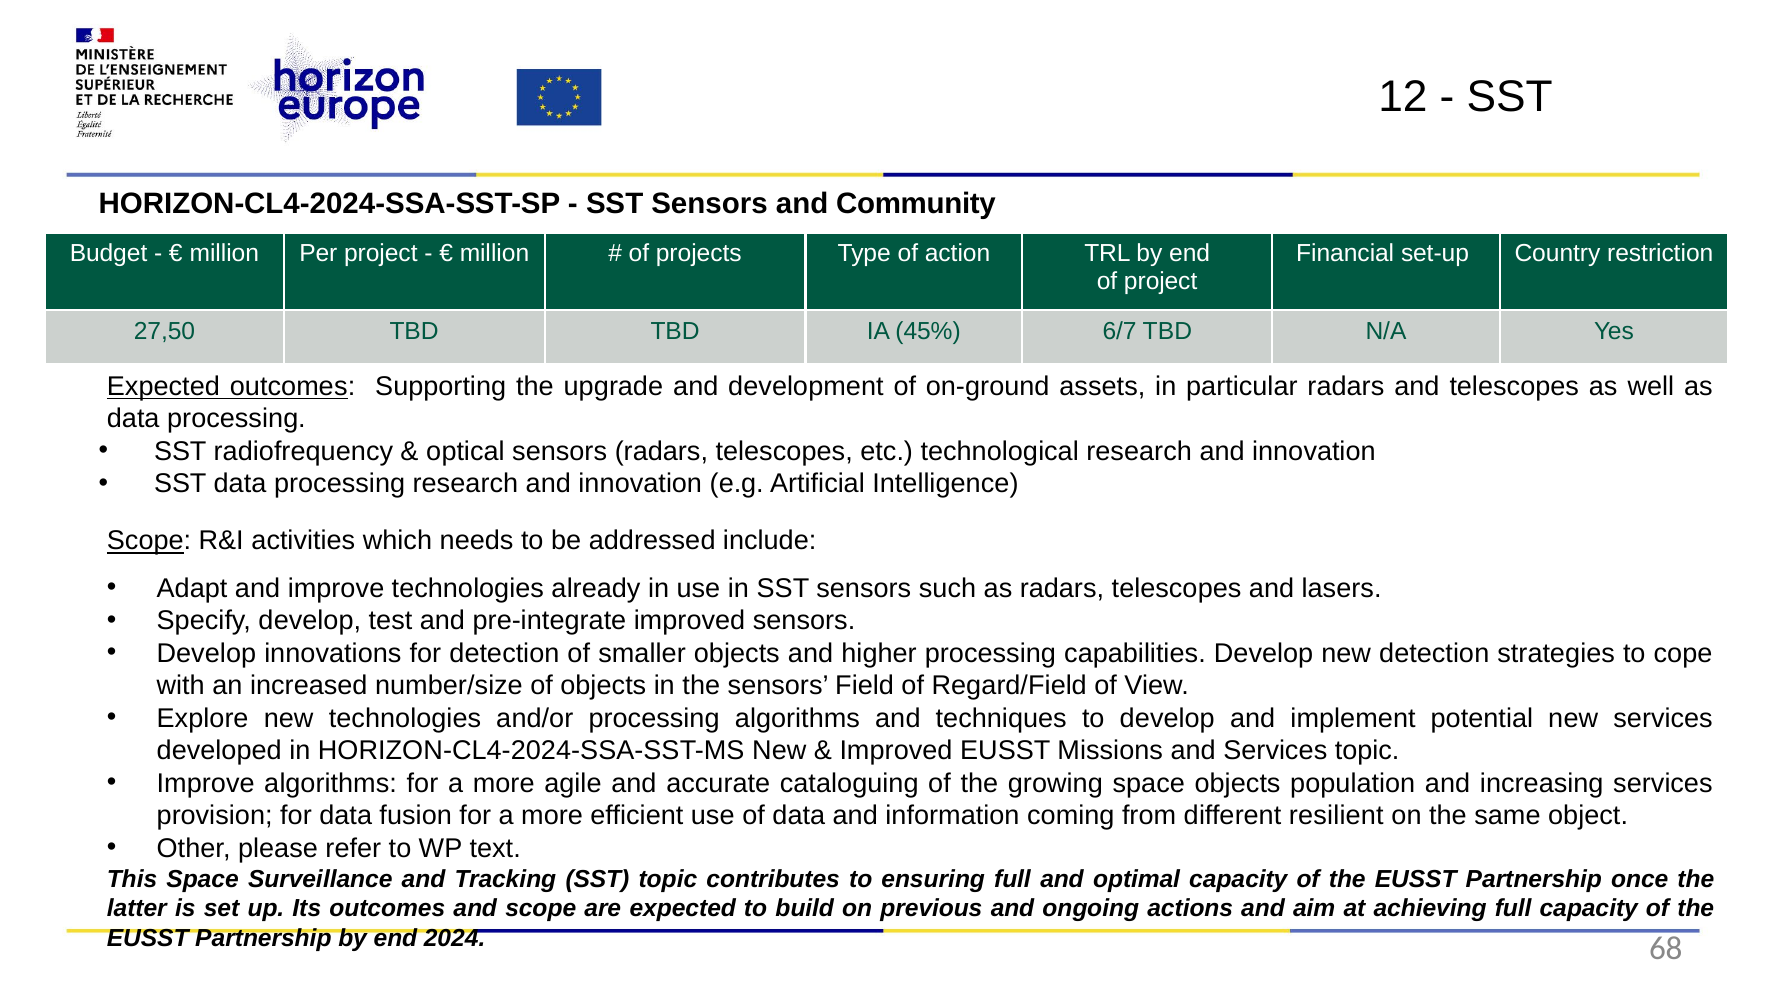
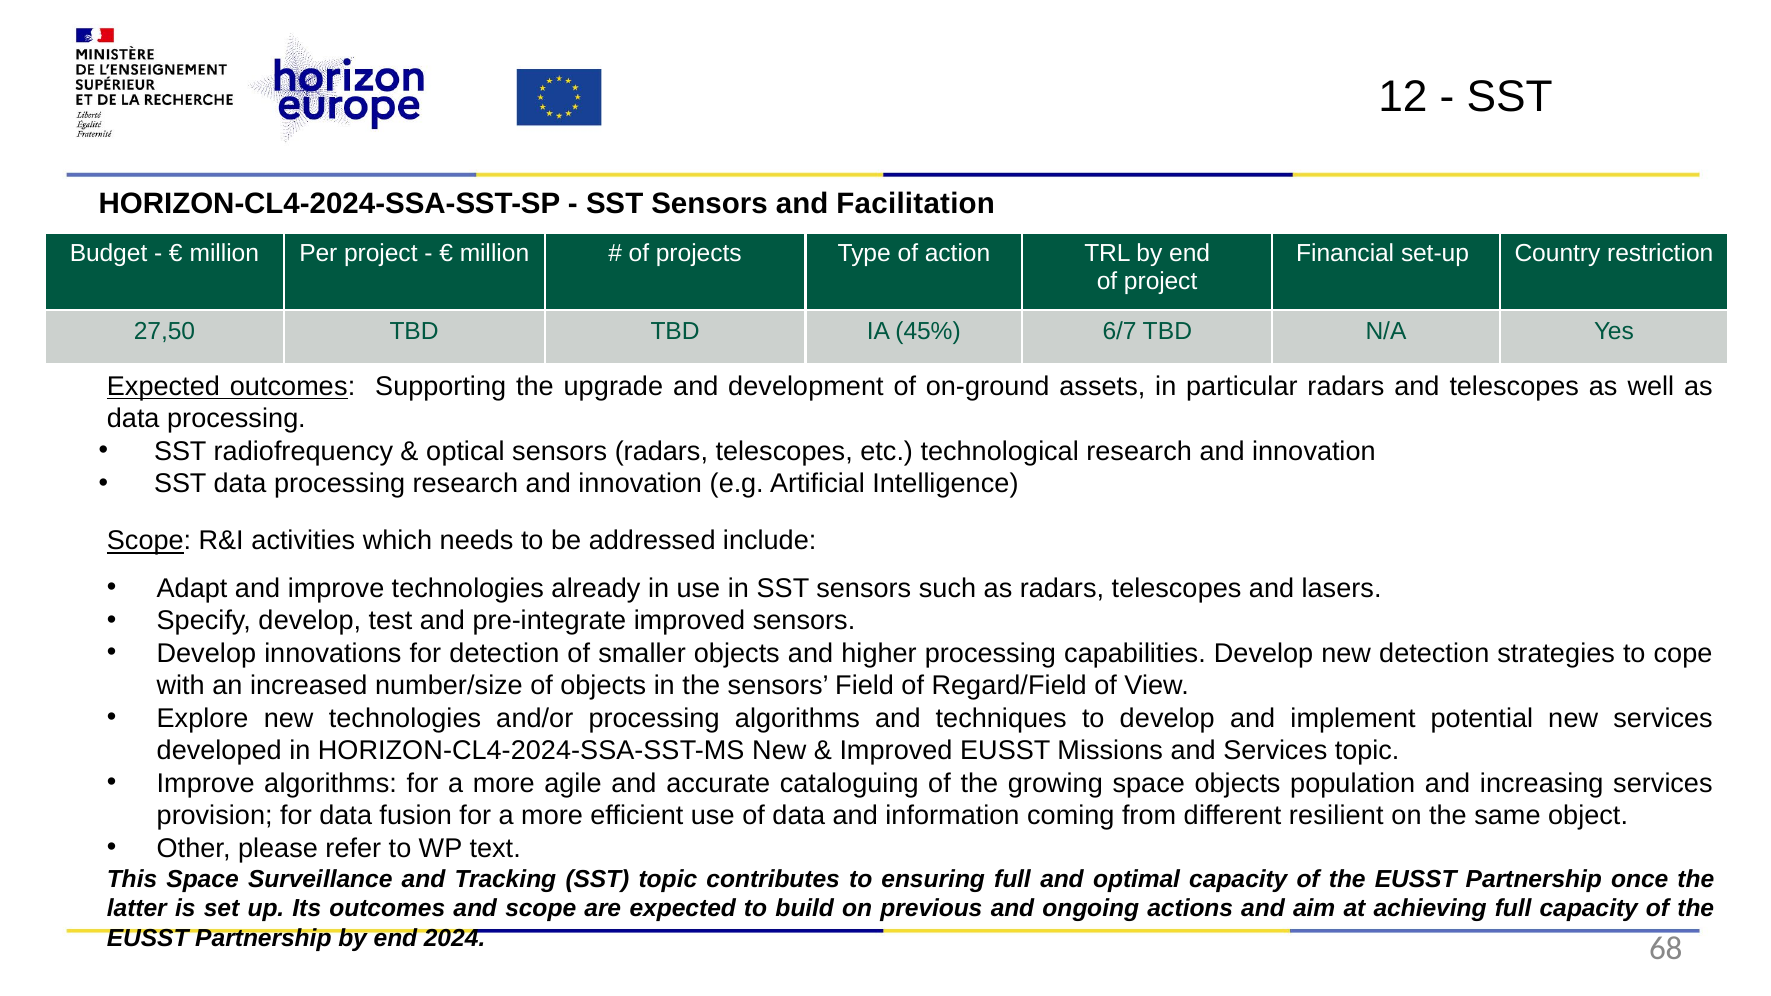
Community: Community -> Facilitation
